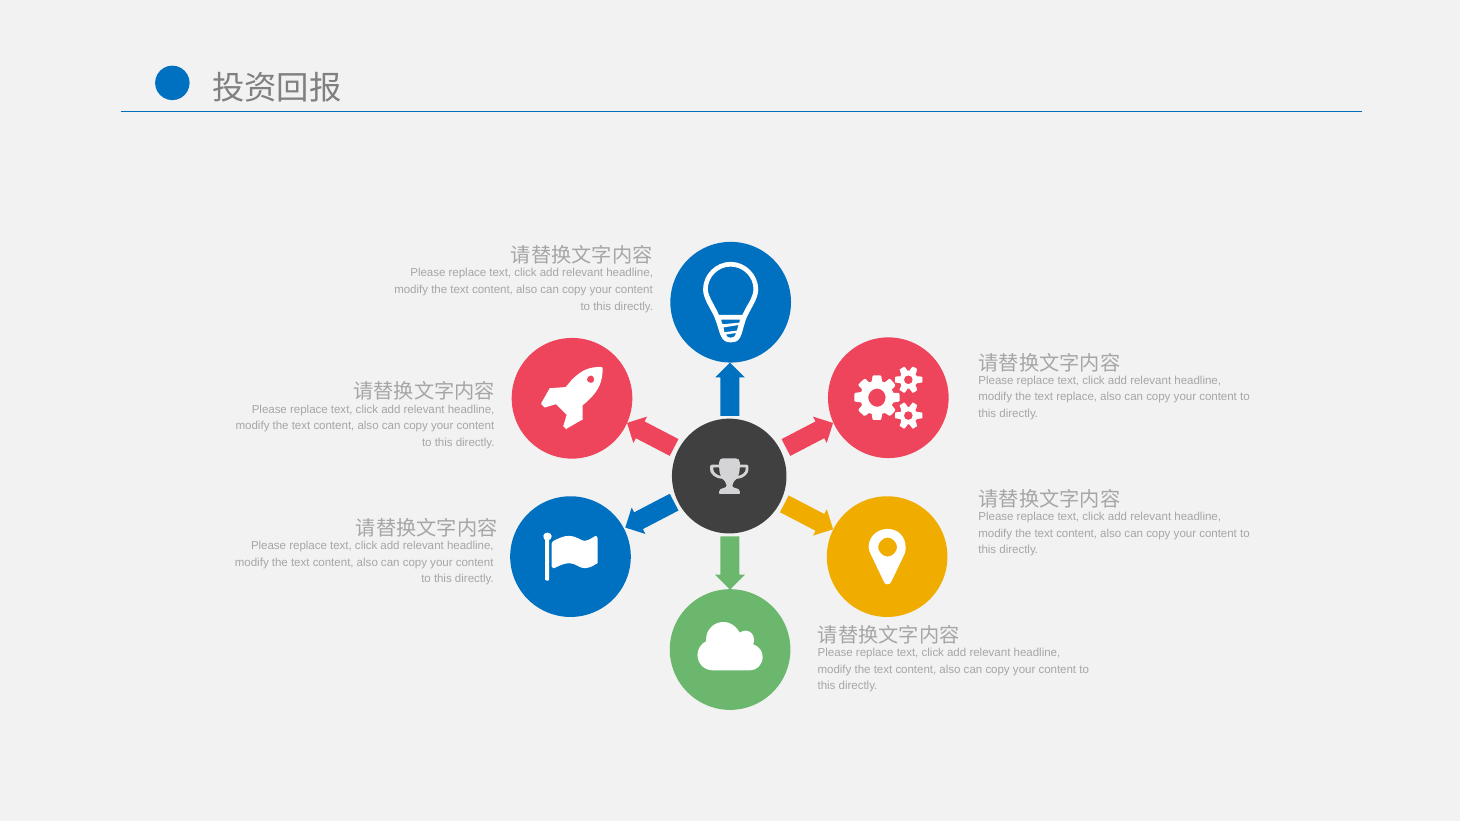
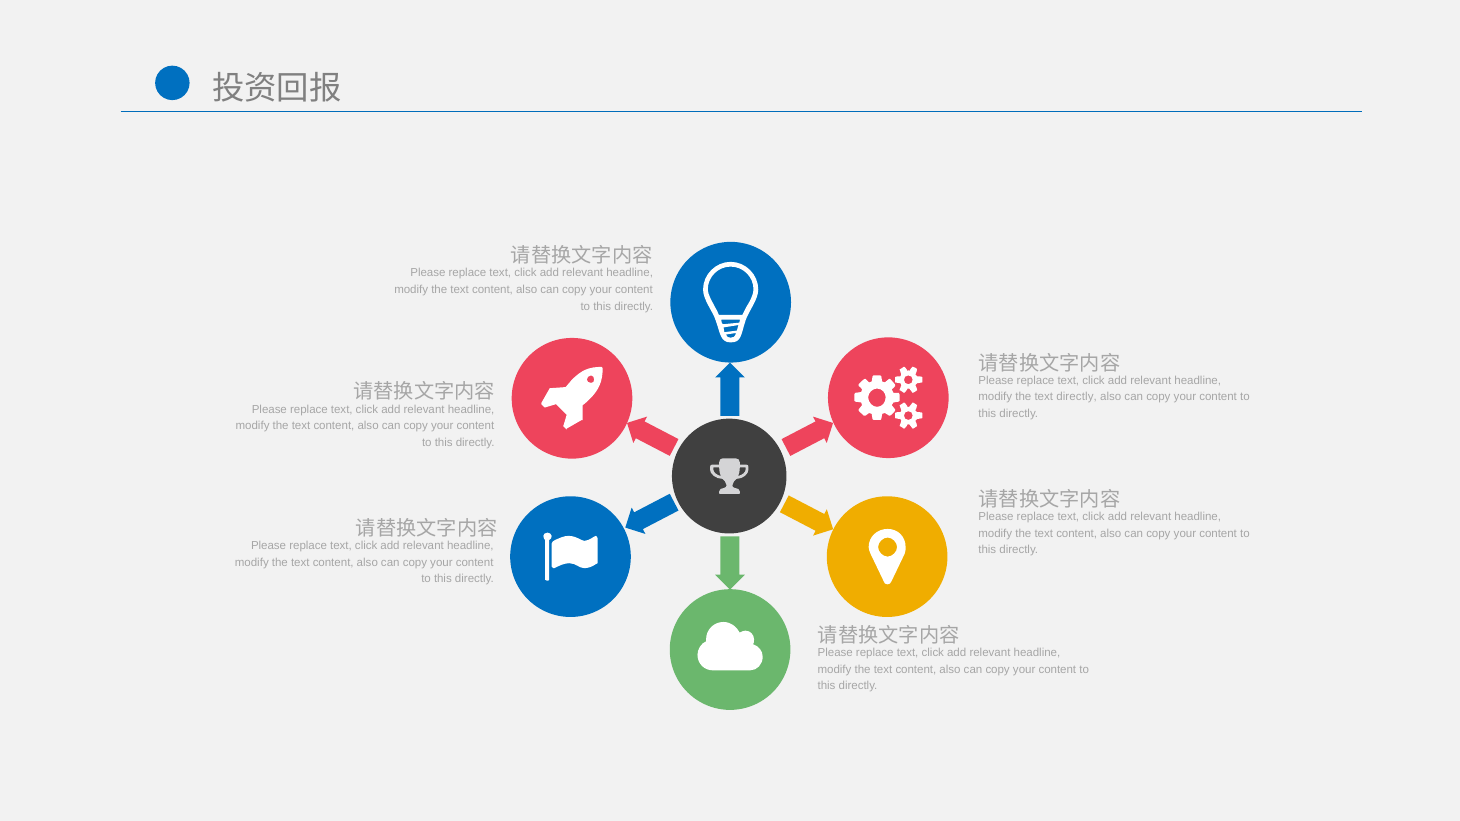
text replace: replace -> directly
